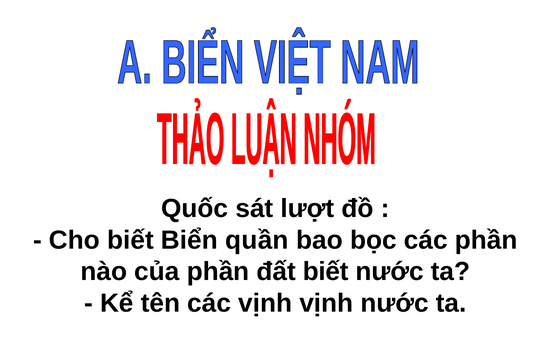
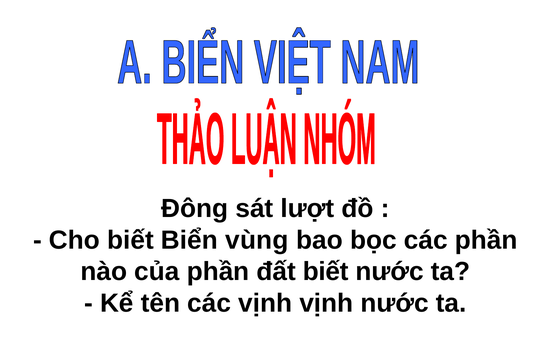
Quốc: Quốc -> Đông
quần: quần -> vùng
